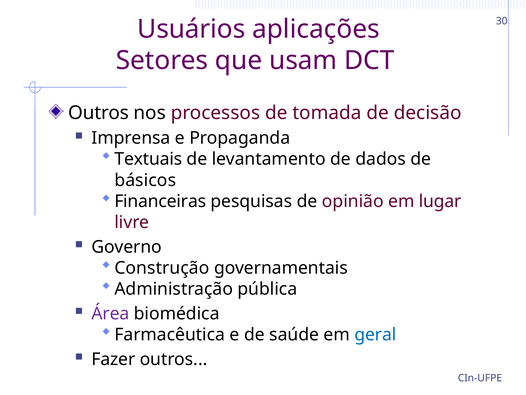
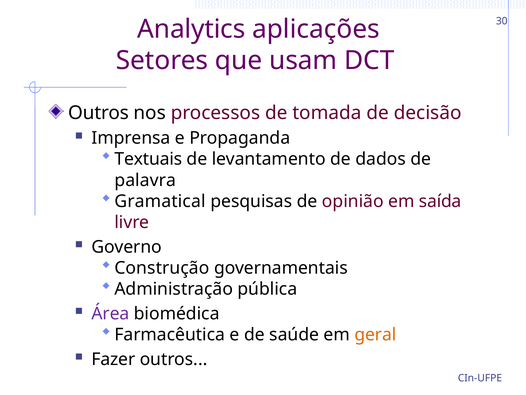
Usuários: Usuários -> Analytics
básicos: básicos -> palavra
Financeiras: Financeiras -> Gramatical
lugar: lugar -> saída
geral colour: blue -> orange
